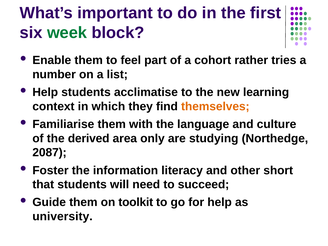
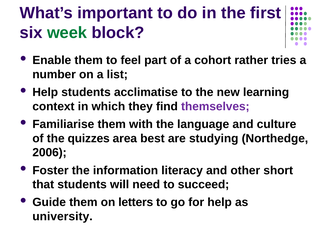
themselves colour: orange -> purple
derived: derived -> quizzes
only: only -> best
2087: 2087 -> 2006
toolkit: toolkit -> letters
